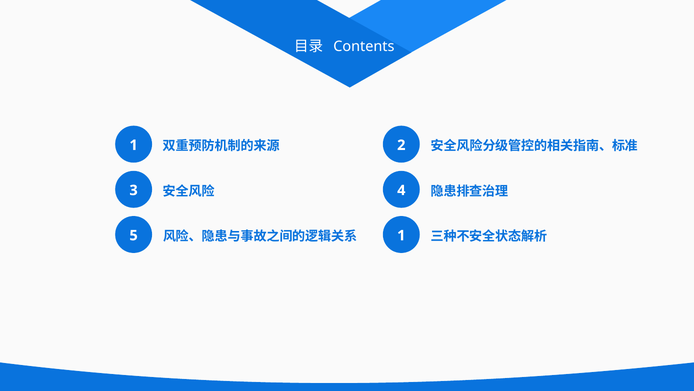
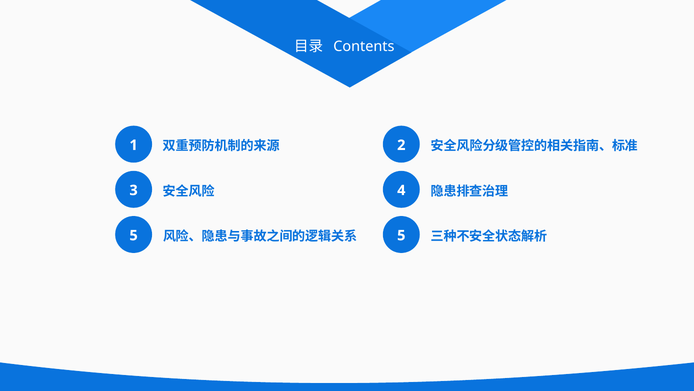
1 at (401, 235): 1 -> 5
